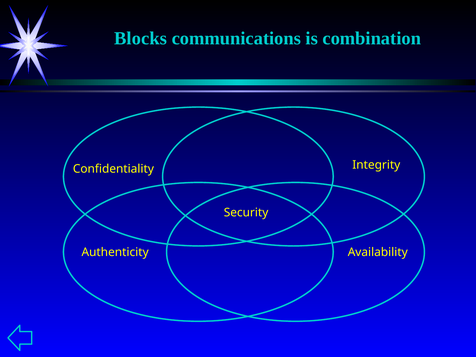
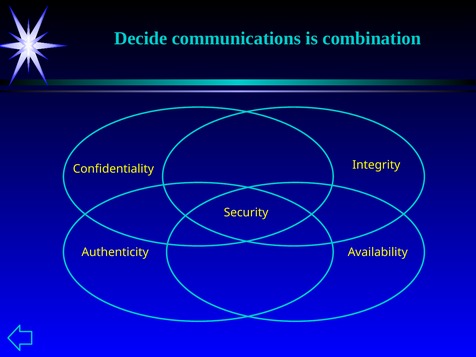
Blocks: Blocks -> Decide
